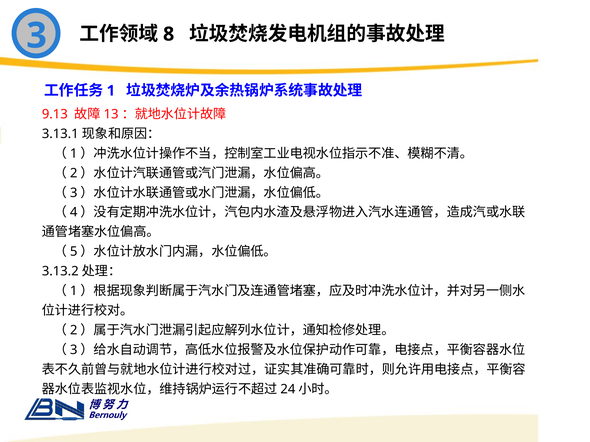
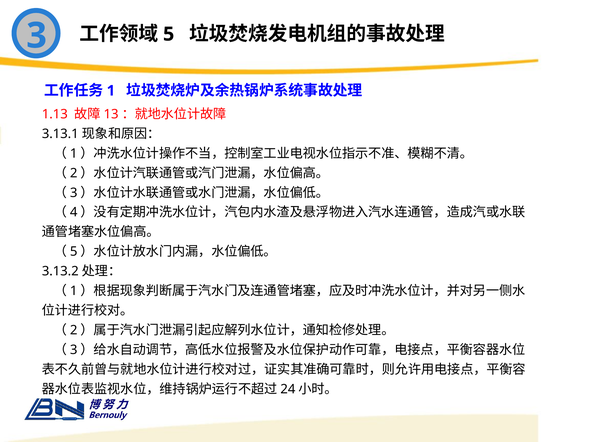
8: 8 -> 5
9.13: 9.13 -> 1.13
